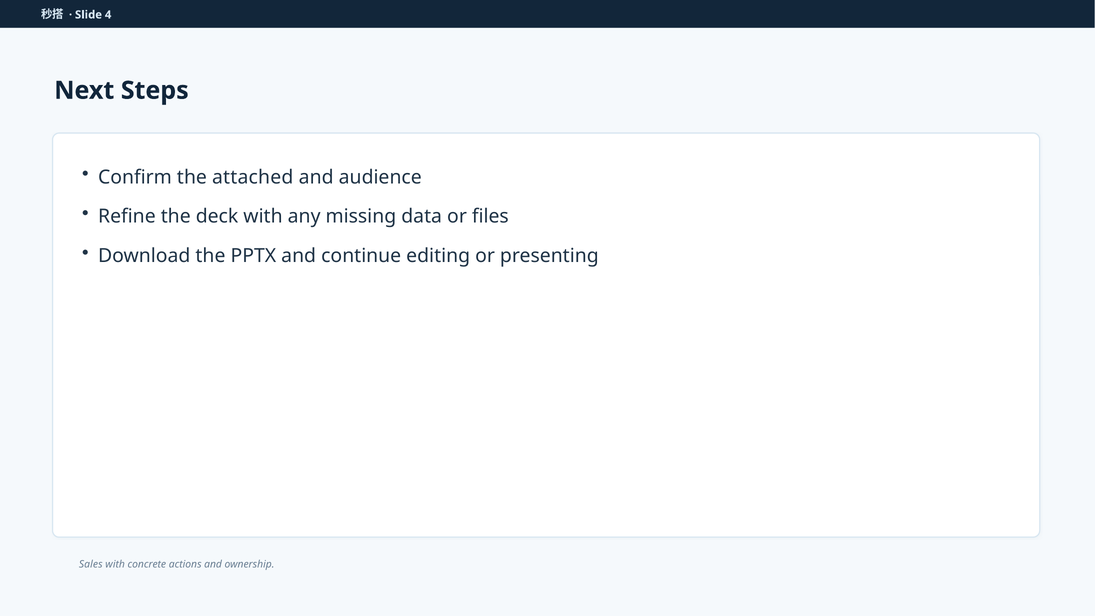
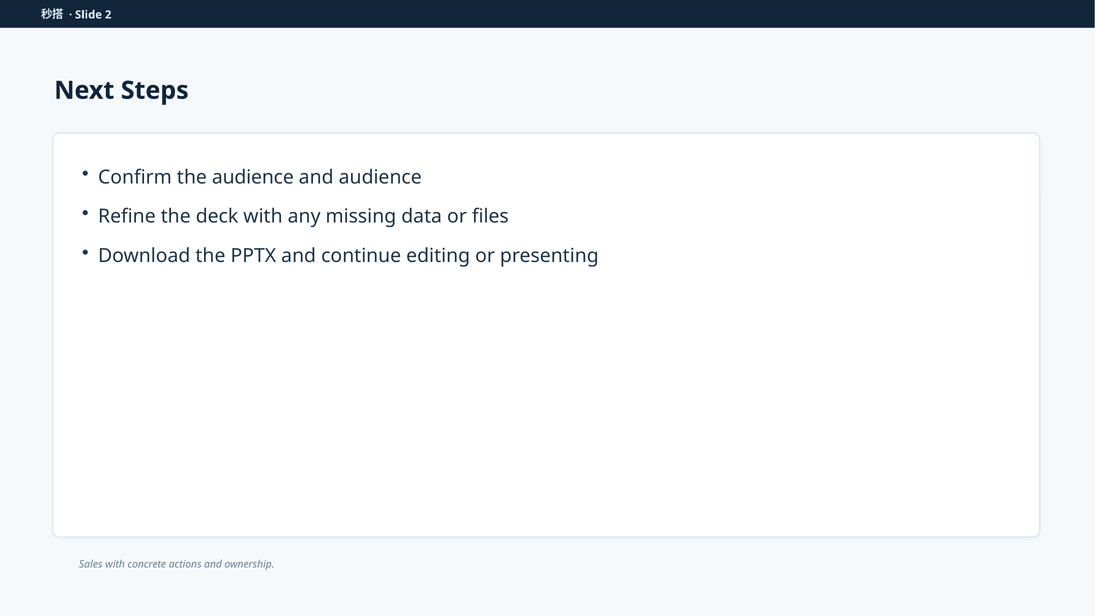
4: 4 -> 2
the attached: attached -> audience
